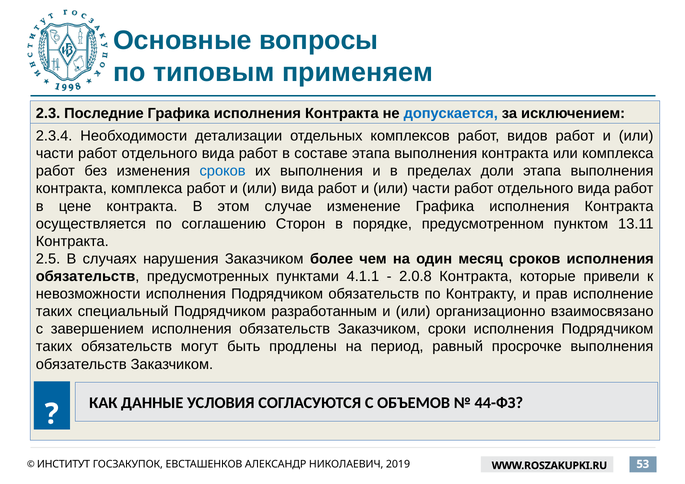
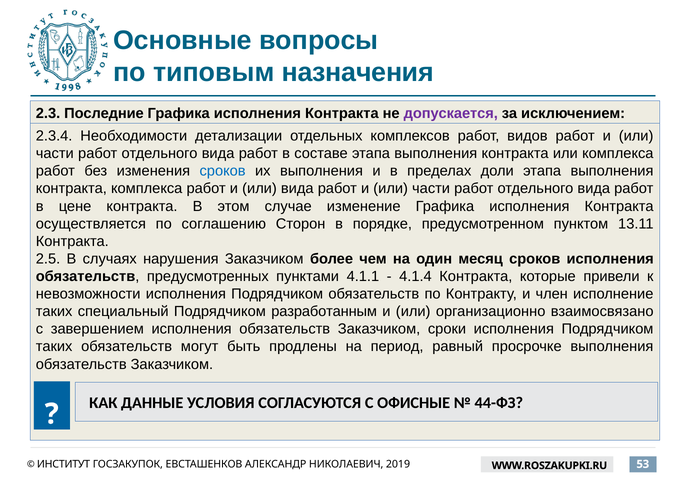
применяем: применяем -> назначения
допускается colour: blue -> purple
2.0.8: 2.0.8 -> 4.1.4
прав: прав -> член
ОБЪЕМОВ: ОБЪЕМОВ -> ОФИСНЫЕ
